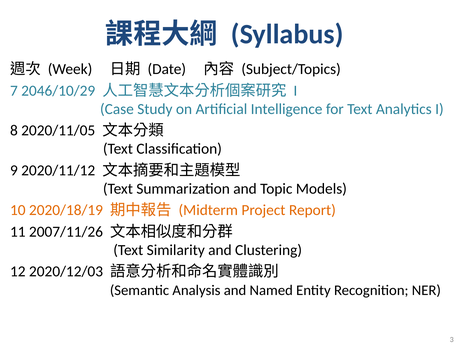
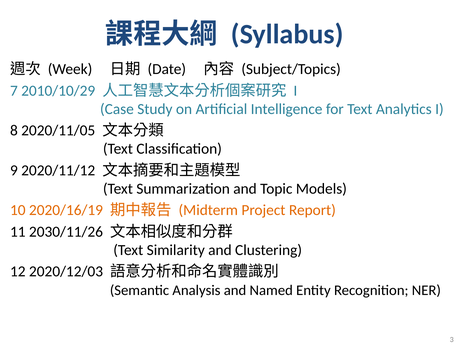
2046/10/29: 2046/10/29 -> 2010/10/29
2020/18/19: 2020/18/19 -> 2020/16/19
2007/11/26: 2007/11/26 -> 2030/11/26
